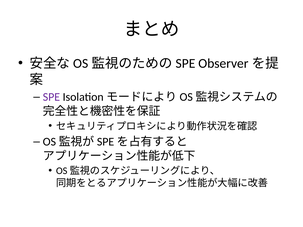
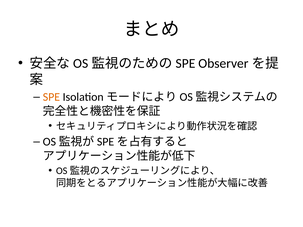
SPE colour: purple -> orange
